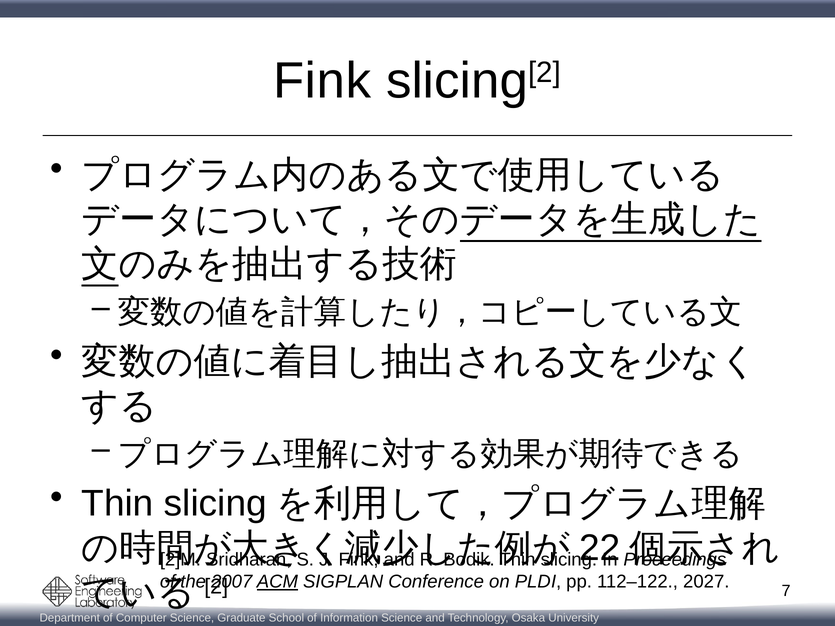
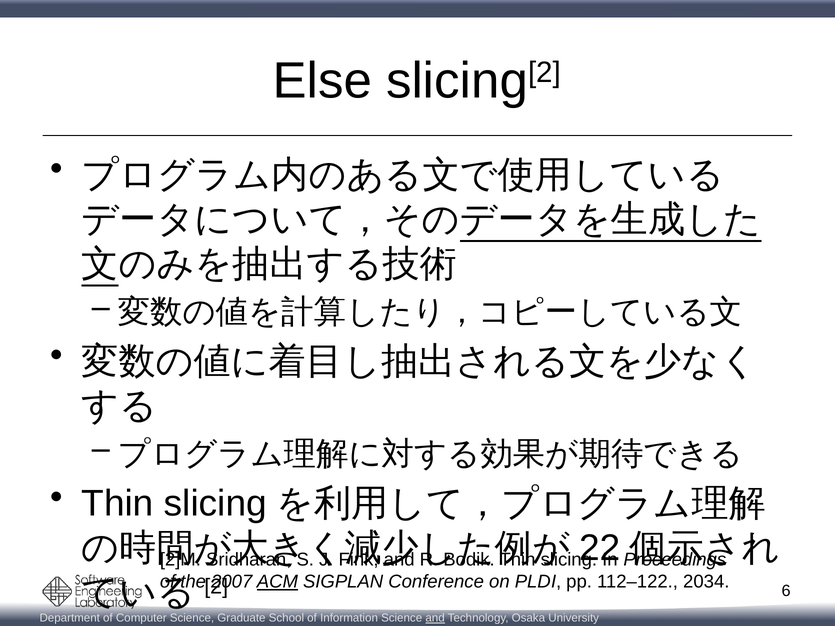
Fink at (322, 81): Fink -> Else
2027: 2027 -> 2034
7: 7 -> 6
and at (435, 618) underline: none -> present
